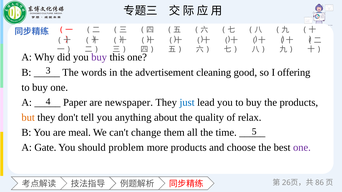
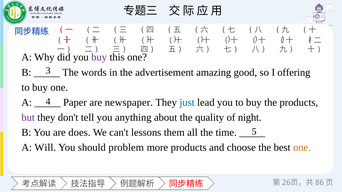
cleaning: cleaning -> amazing
but colour: orange -> purple
relax: relax -> night
meal: meal -> does
change: change -> lessons
Gate: Gate -> Will
one at (302, 148) colour: purple -> orange
